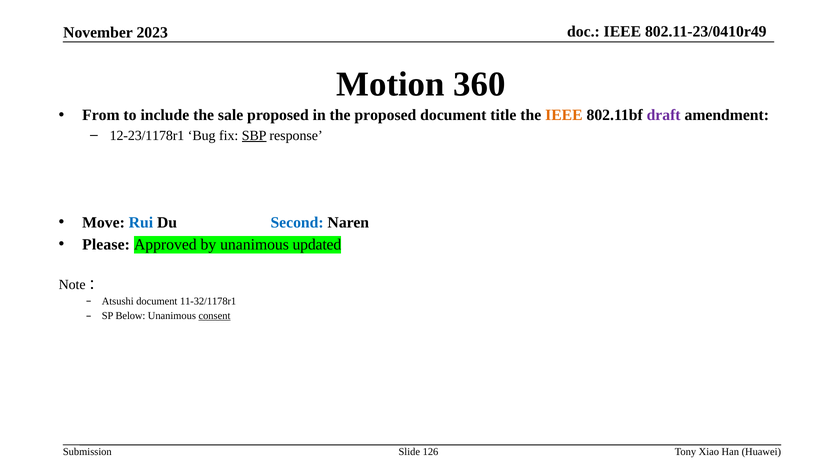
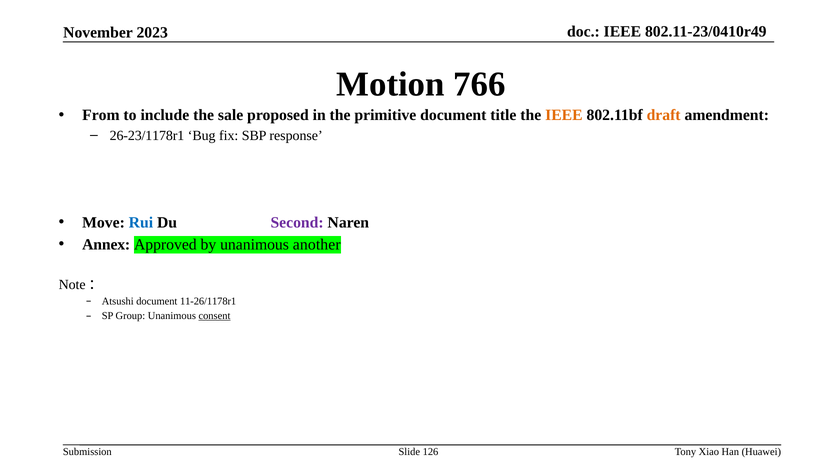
360: 360 -> 766
the proposed: proposed -> primitive
draft colour: purple -> orange
12-23/1178r1: 12-23/1178r1 -> 26-23/1178r1
SBP underline: present -> none
Second colour: blue -> purple
Please: Please -> Annex
updated: updated -> another
11-32/1178r1: 11-32/1178r1 -> 11-26/1178r1
Below: Below -> Group
